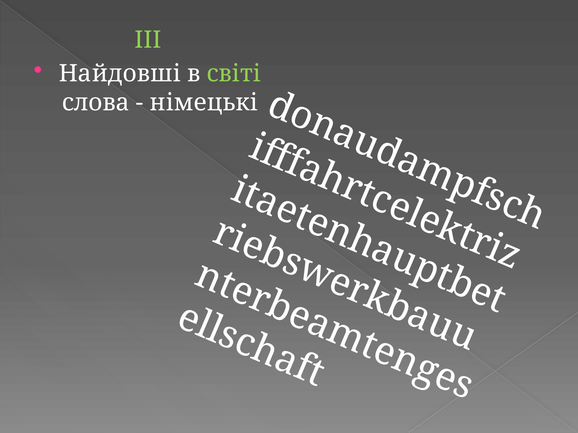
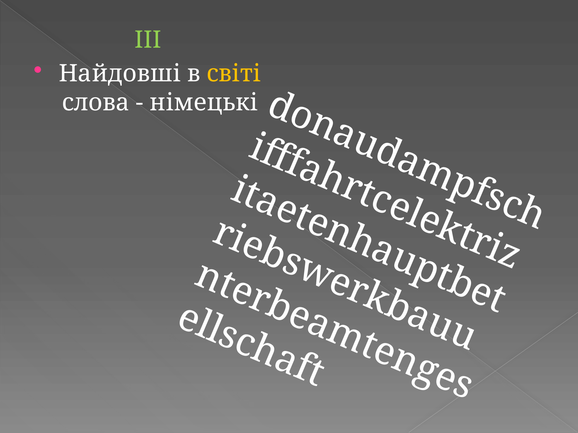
світі colour: light green -> yellow
